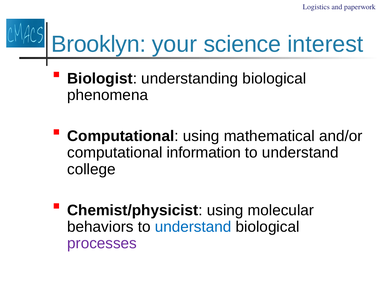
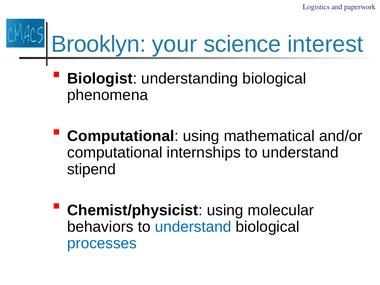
information: information -> internships
college: college -> stipend
processes colour: purple -> blue
